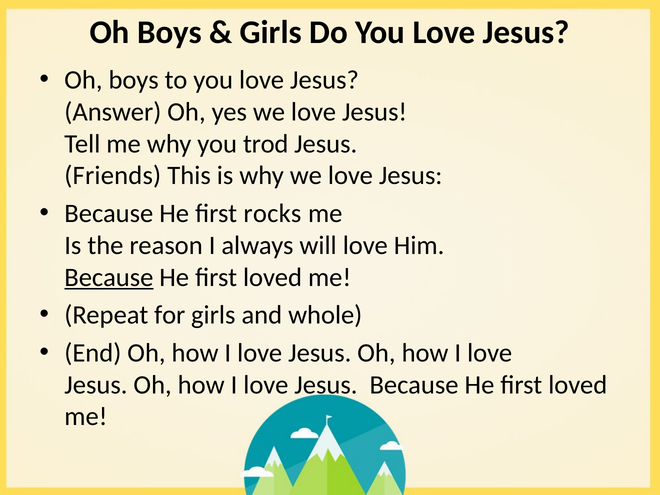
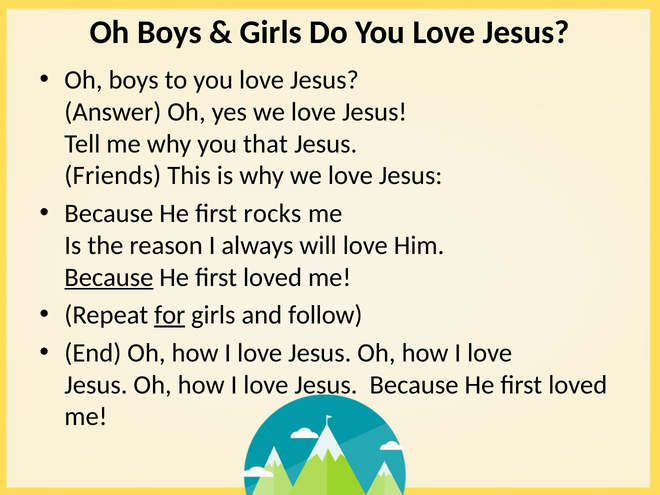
trod: trod -> that
for underline: none -> present
whole: whole -> follow
